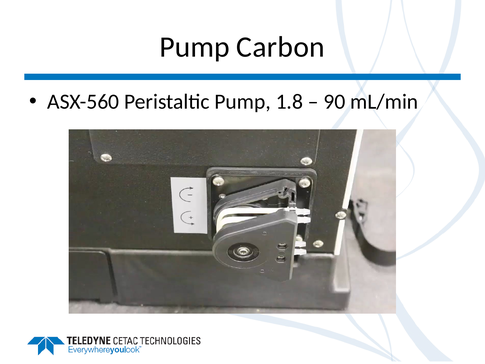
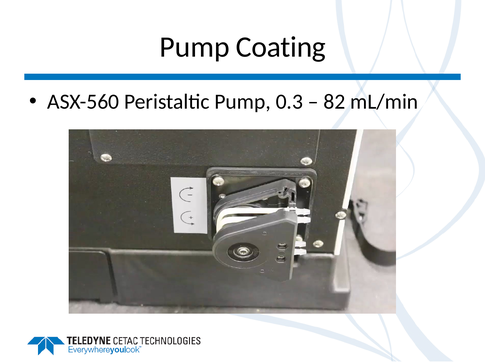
Carbon: Carbon -> Coating
1.8: 1.8 -> 0.3
90: 90 -> 82
